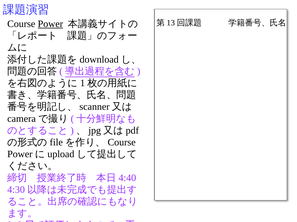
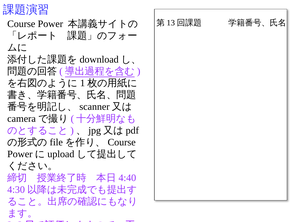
Power underline: present -> none
